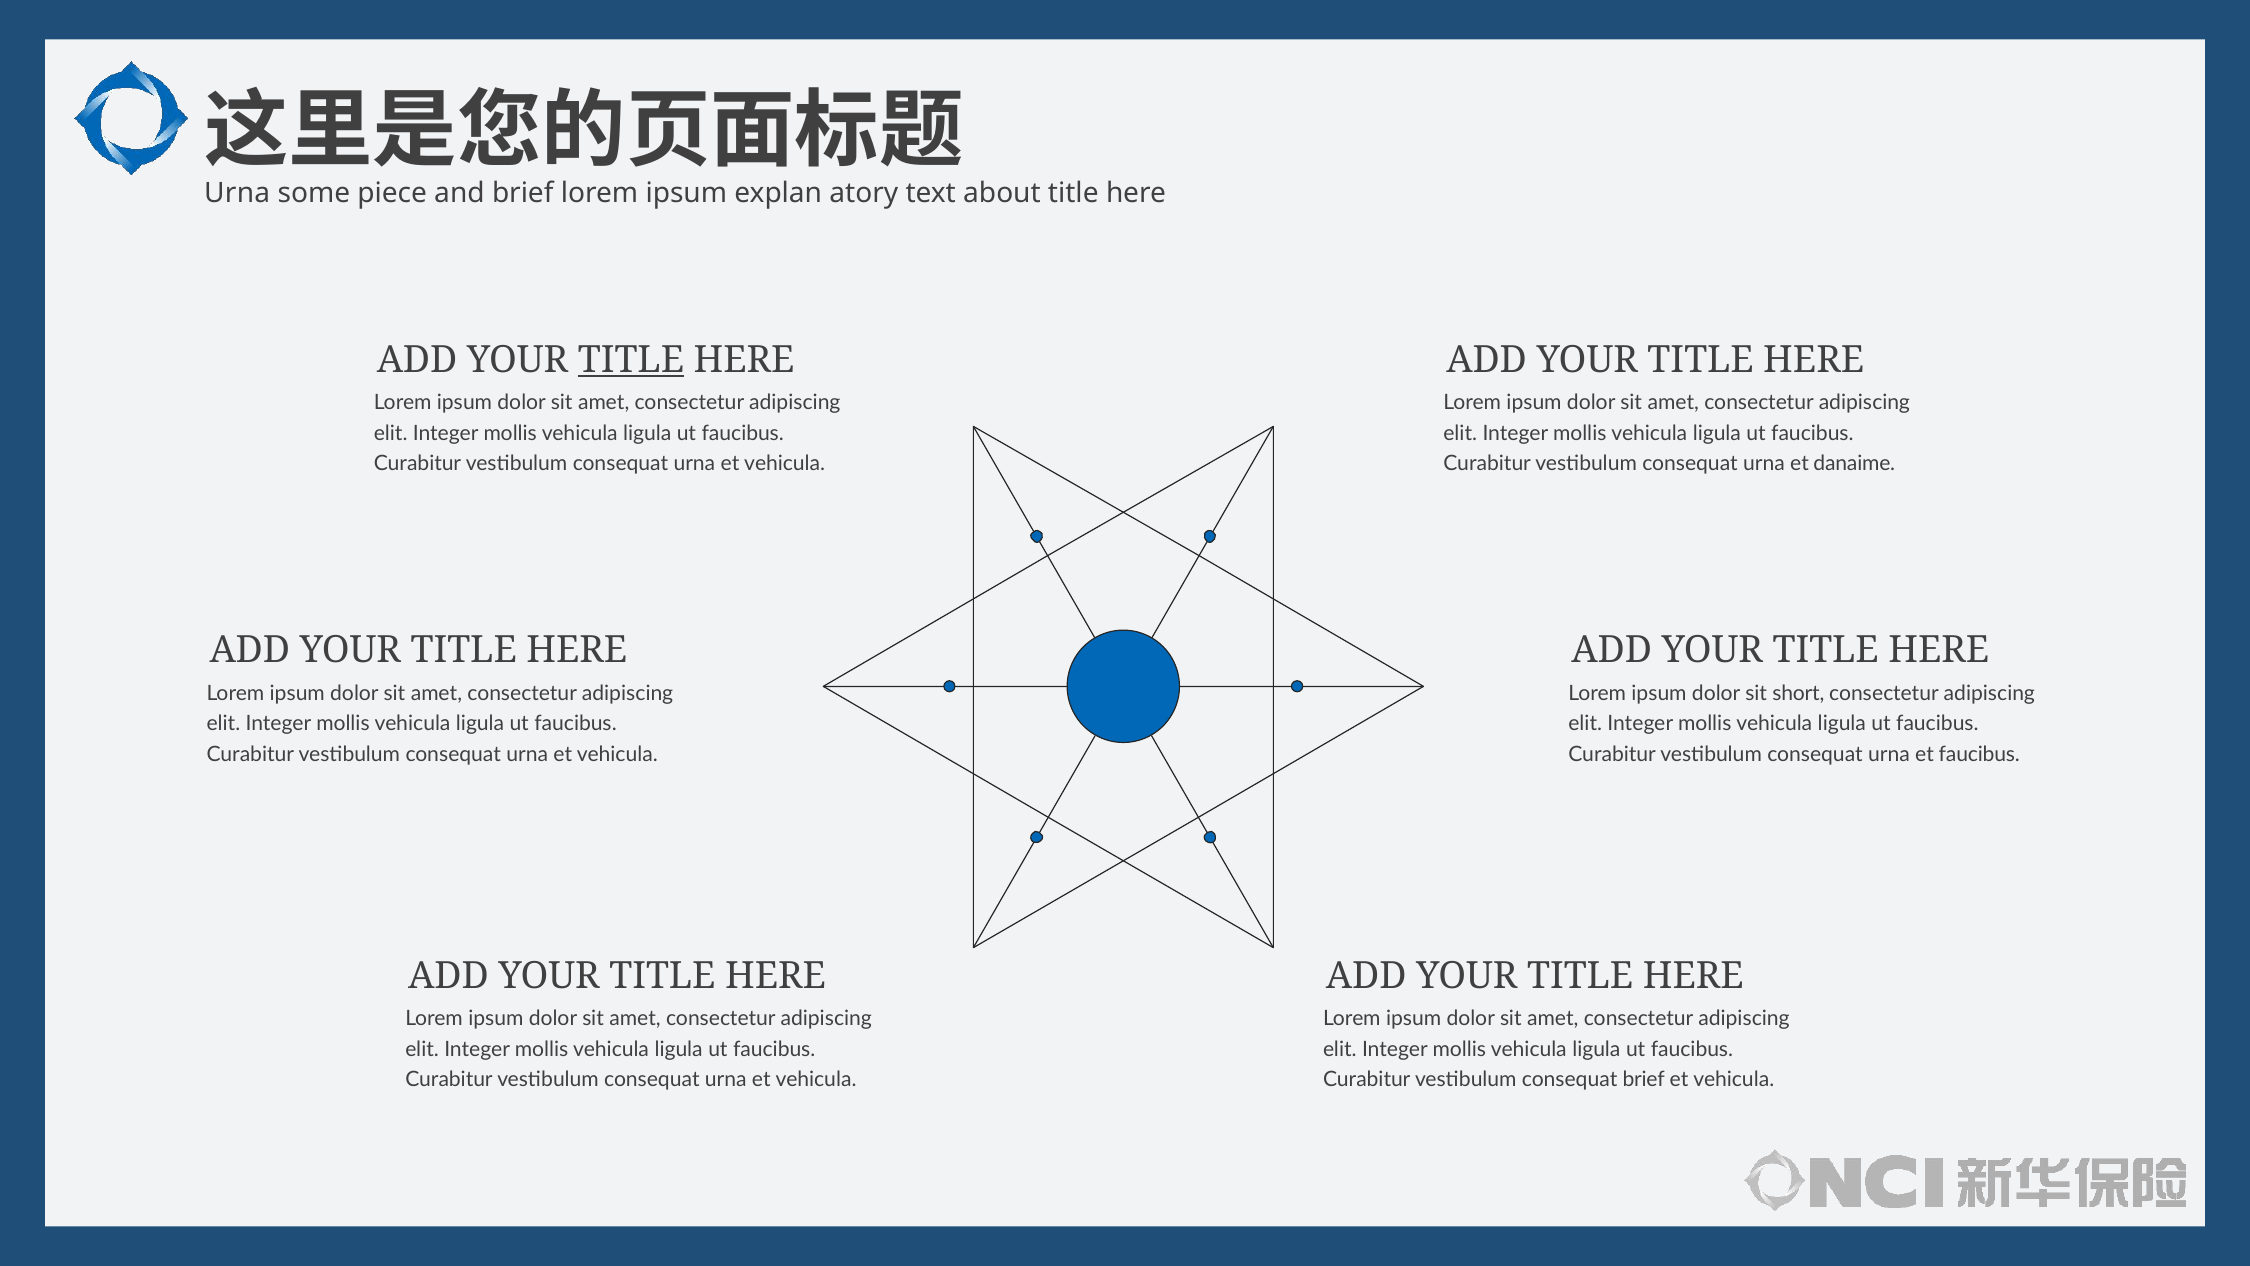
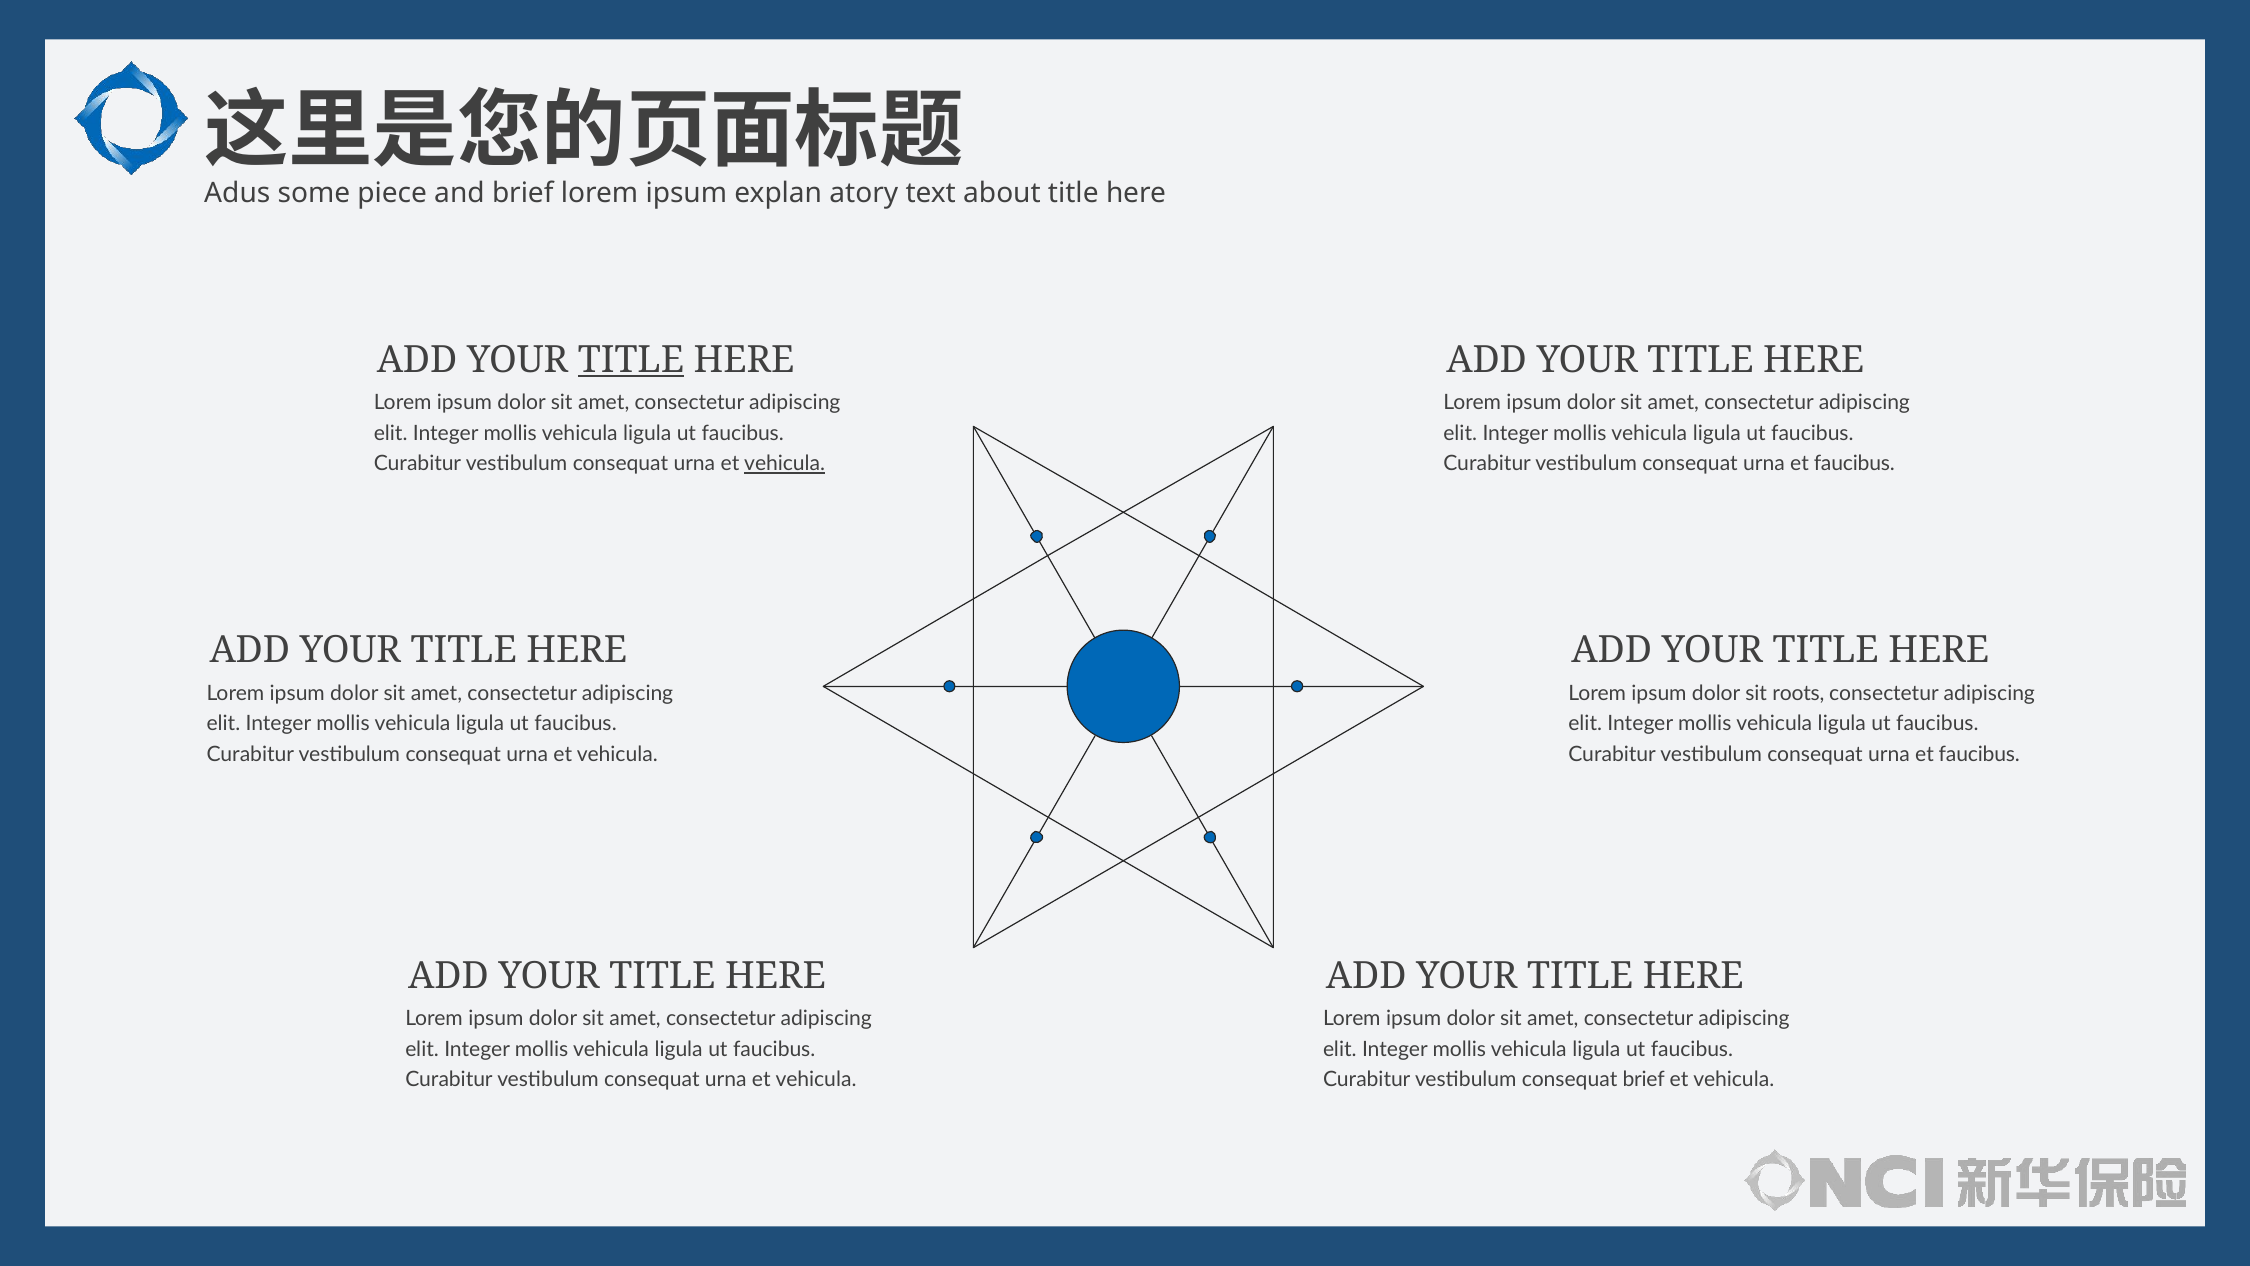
Urna at (237, 193): Urna -> Adus
vehicula at (785, 464) underline: none -> present
danaime at (1854, 464): danaime -> faucibus
short: short -> roots
